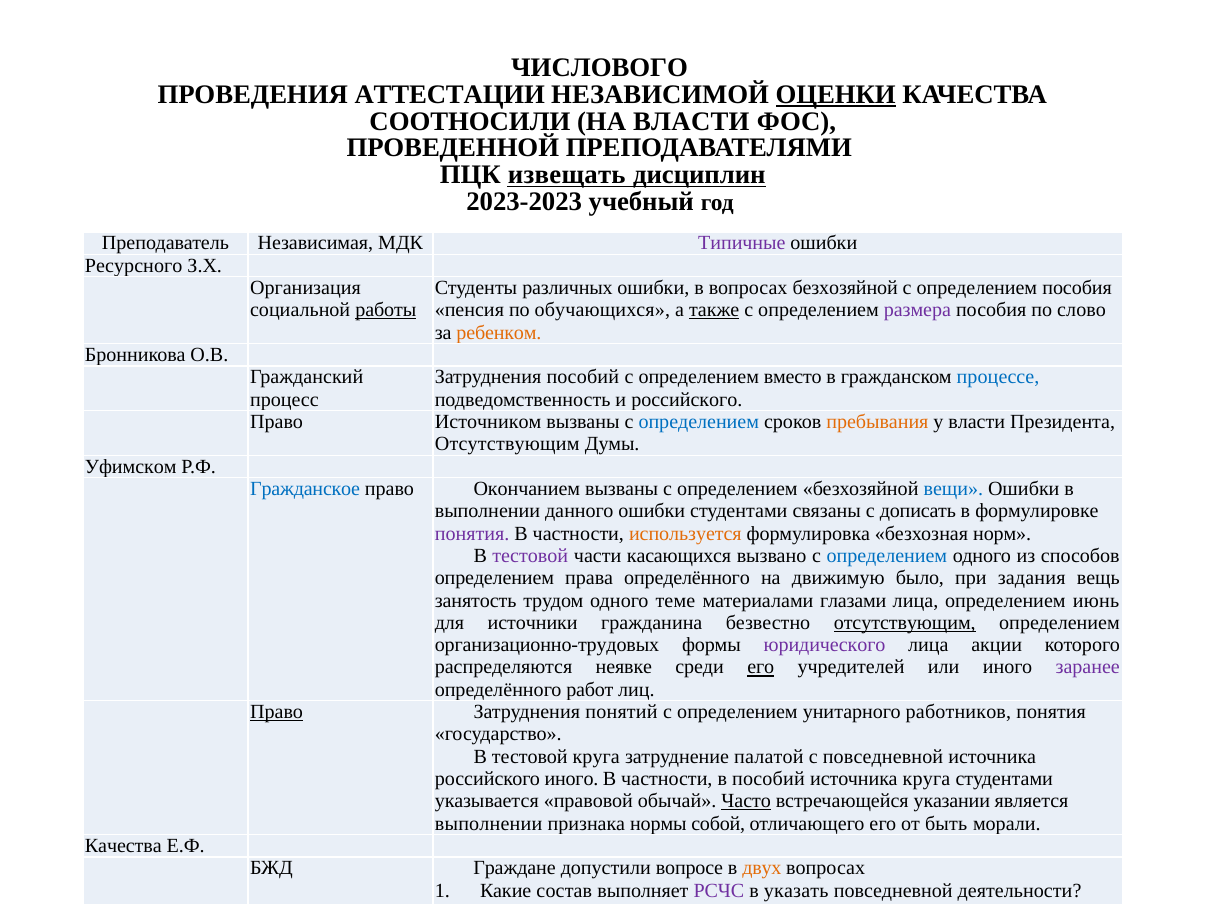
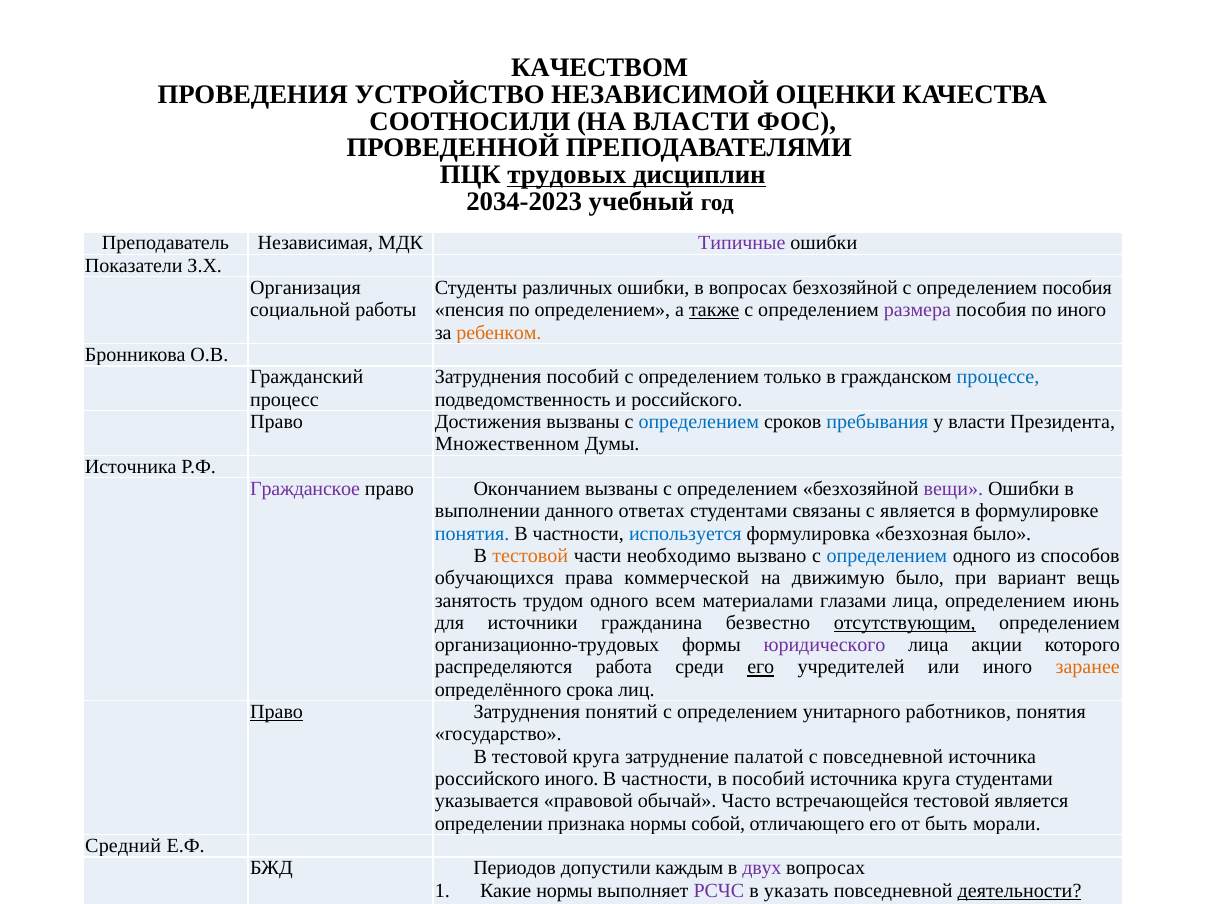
ЧИСЛОВОГО at (600, 68): ЧИСЛОВОГО -> КАЧЕСТВОМ
ПРОВЕДЕНИЯ АТТЕСТАЦИИ: АТТЕСТАЦИИ -> УСТРОЙСТВО
ОЦЕНКИ underline: present -> none
ПЦК извещать: извещать -> трудовых
2023-2023: 2023-2023 -> 2034-2023
Ресурсного: Ресурсного -> Показатели
работы at (386, 310) underline: present -> none
по обучающихся: обучающихся -> определением
по слово: слово -> иного
определением вместо: вместо -> только
Право Источником: Источником -> Достижения
пребывания colour: orange -> blue
Отсутствующим at (507, 444): Отсутствующим -> Множественном
Уфимском at (131, 467): Уфимском -> Источника
Гражданское at (305, 489) colour: blue -> purple
вещи colour: blue -> purple
данного ошибки: ошибки -> ответах
с дописать: дописать -> является
понятия at (472, 534) colour: purple -> blue
используется colour: orange -> blue
безхозная норм: норм -> было
тестовой at (530, 556) colour: purple -> orange
части касающихся: касающихся -> необходимо
определением at (494, 578): определением -> обучающихся
права определённого: определённого -> коммерческой
при задания: задания -> вариант
одного теме: теме -> всем
распределяются неявке: неявке -> работа
заранее colour: purple -> orange
работ: работ -> срока
Часто underline: present -> none
встречающейся указании: указании -> тестовой
выполнении at (489, 824): выполнении -> определении
Качества at (123, 846): Качества -> Средний
БЖД Граждане: Граждане -> Периодов
допустили вопросе: вопросе -> каждым
двух colour: orange -> purple
Какие состав: состав -> нормы
деятельности underline: none -> present
